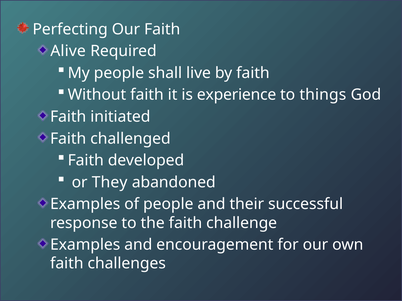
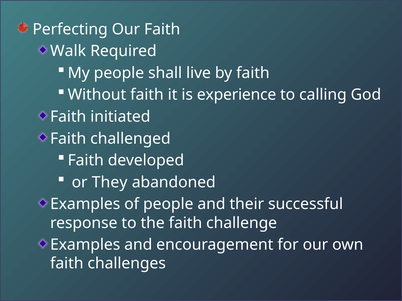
Alive: Alive -> Walk
things: things -> calling
